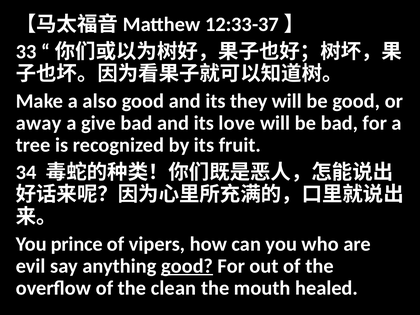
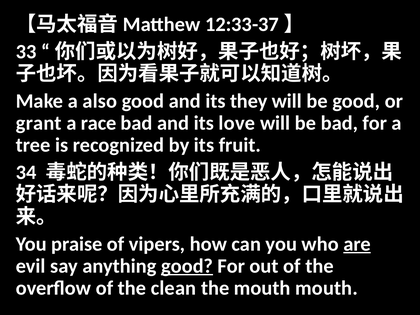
away: away -> grant
give: give -> race
prince: prince -> praise
are underline: none -> present
mouth healed: healed -> mouth
